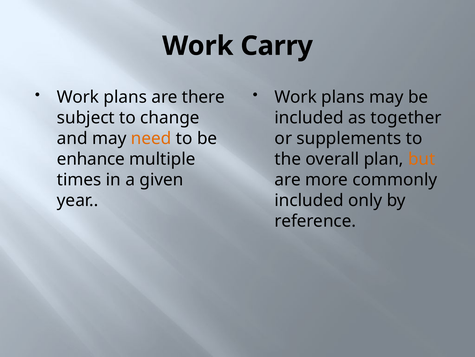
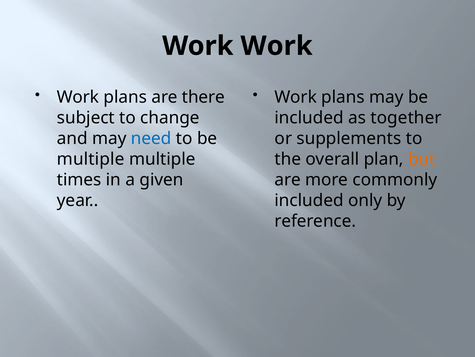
Work Carry: Carry -> Work
need colour: orange -> blue
enhance at (91, 159): enhance -> multiple
